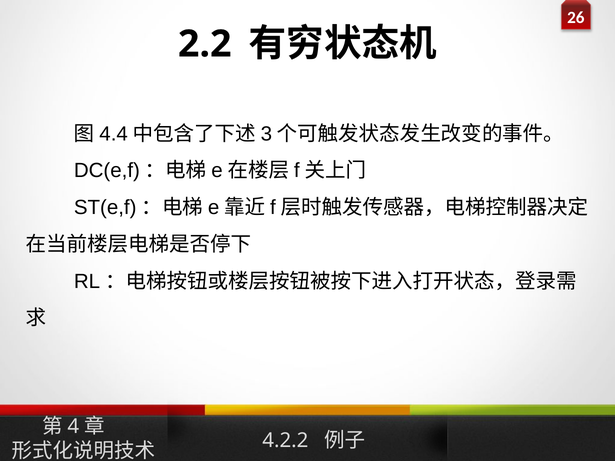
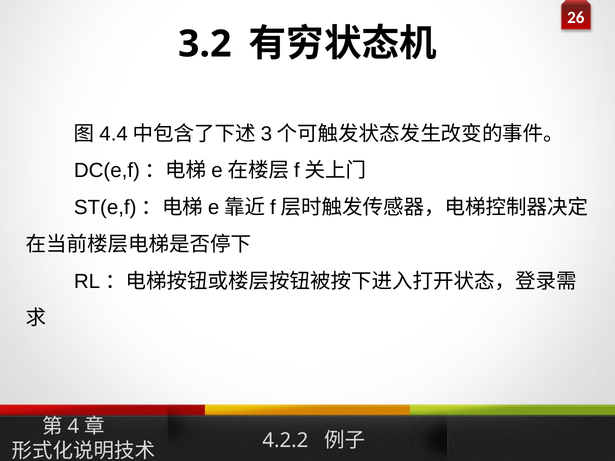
2.2: 2.2 -> 3.2
